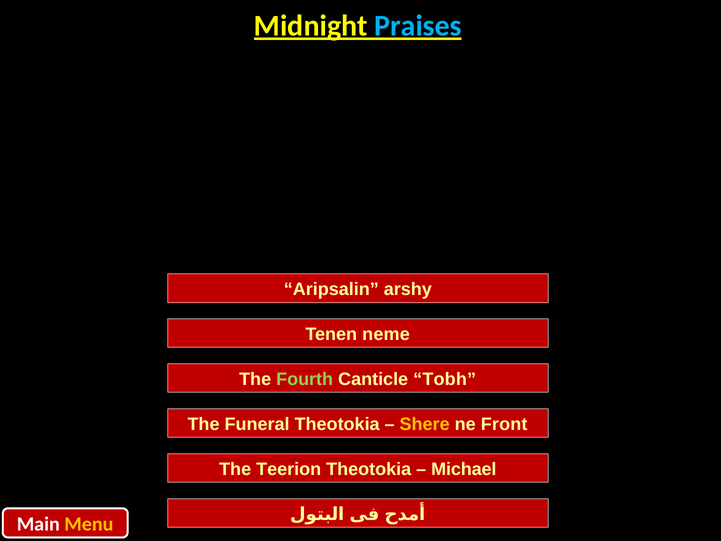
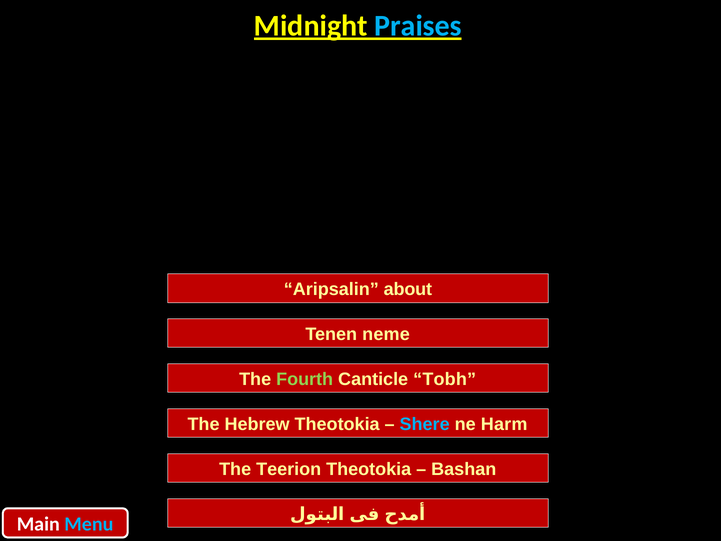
arshy: arshy -> about
Funeral: Funeral -> Hebrew
Shere colour: yellow -> light blue
Front: Front -> Harm
Michael: Michael -> Bashan
Menu colour: yellow -> light blue
